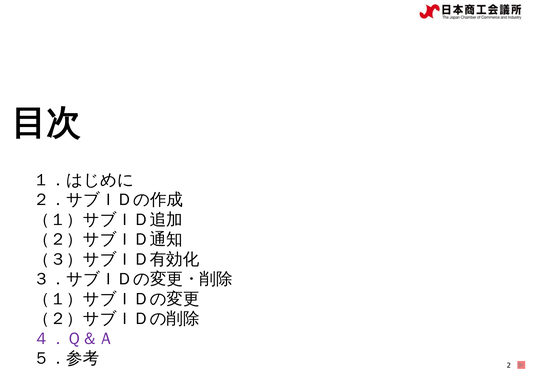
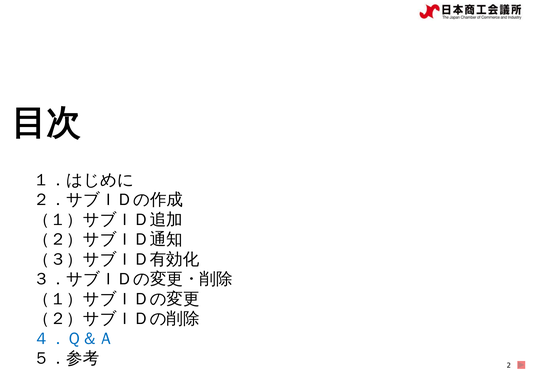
４．Ｑ＆Ａ colour: purple -> blue
